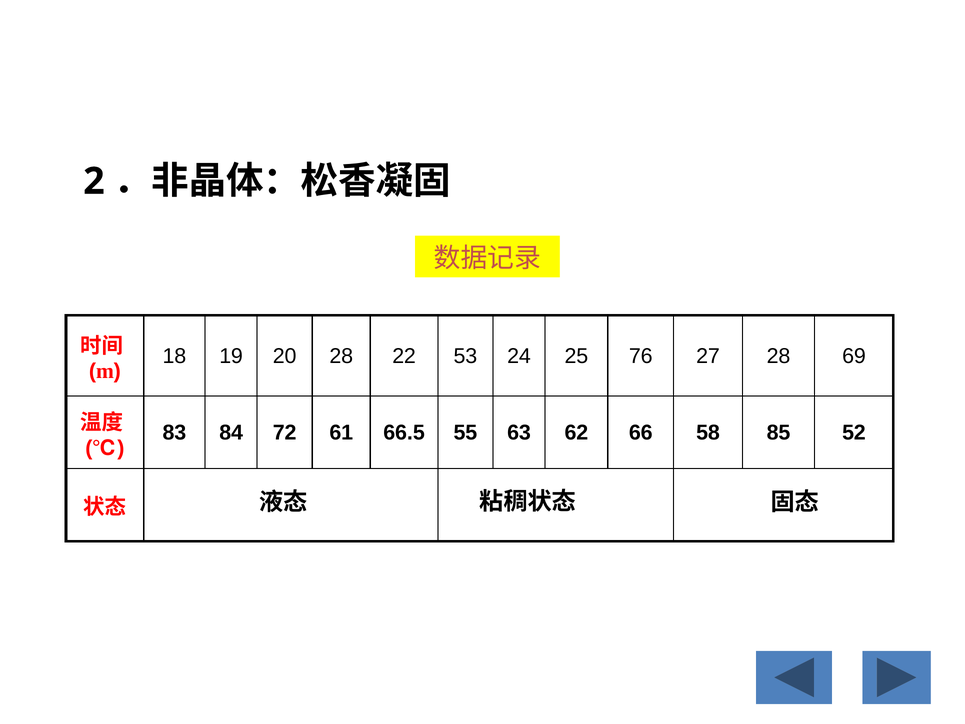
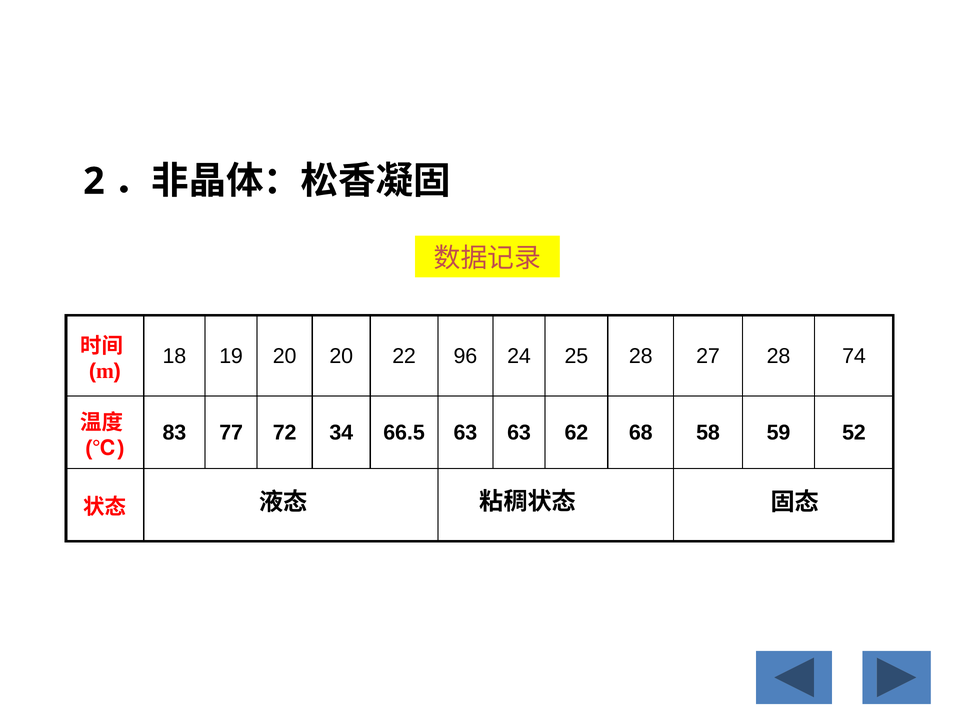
20 28: 28 -> 20
53: 53 -> 96
25 76: 76 -> 28
69: 69 -> 74
84: 84 -> 77
61: 61 -> 34
66.5 55: 55 -> 63
66: 66 -> 68
85: 85 -> 59
